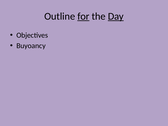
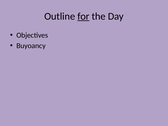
Day underline: present -> none
